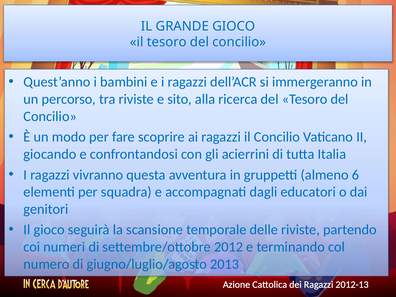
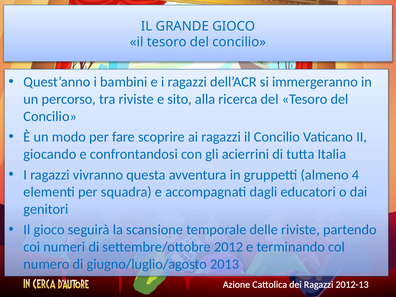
6: 6 -> 4
